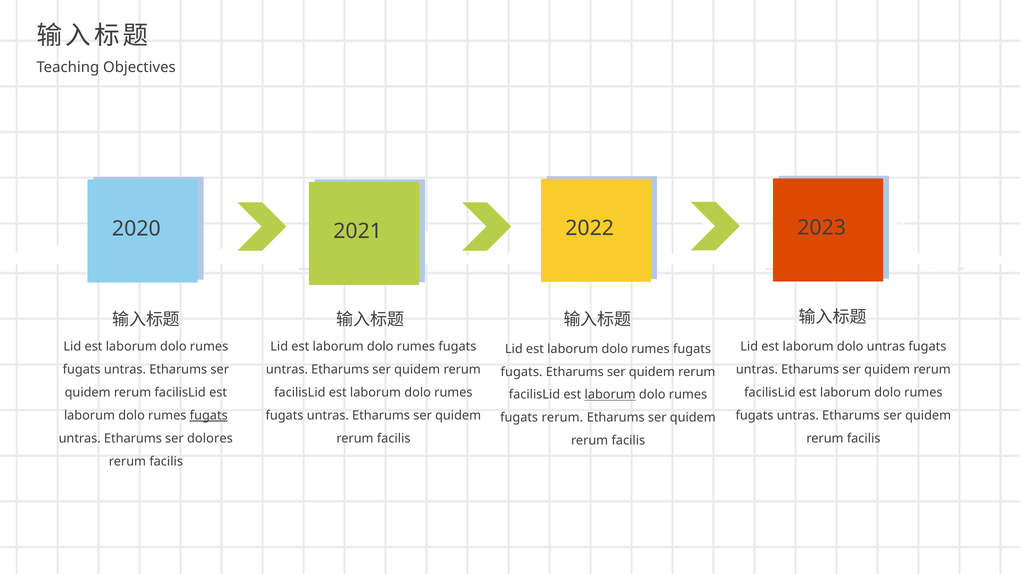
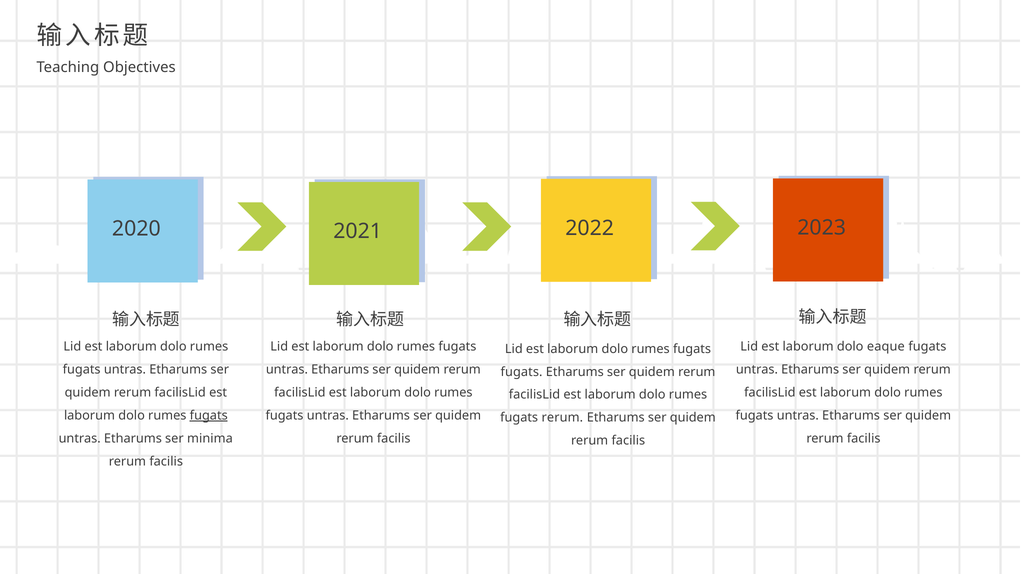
dolo untras: untras -> eaque
laborum at (610, 395) underline: present -> none
dolores: dolores -> minima
